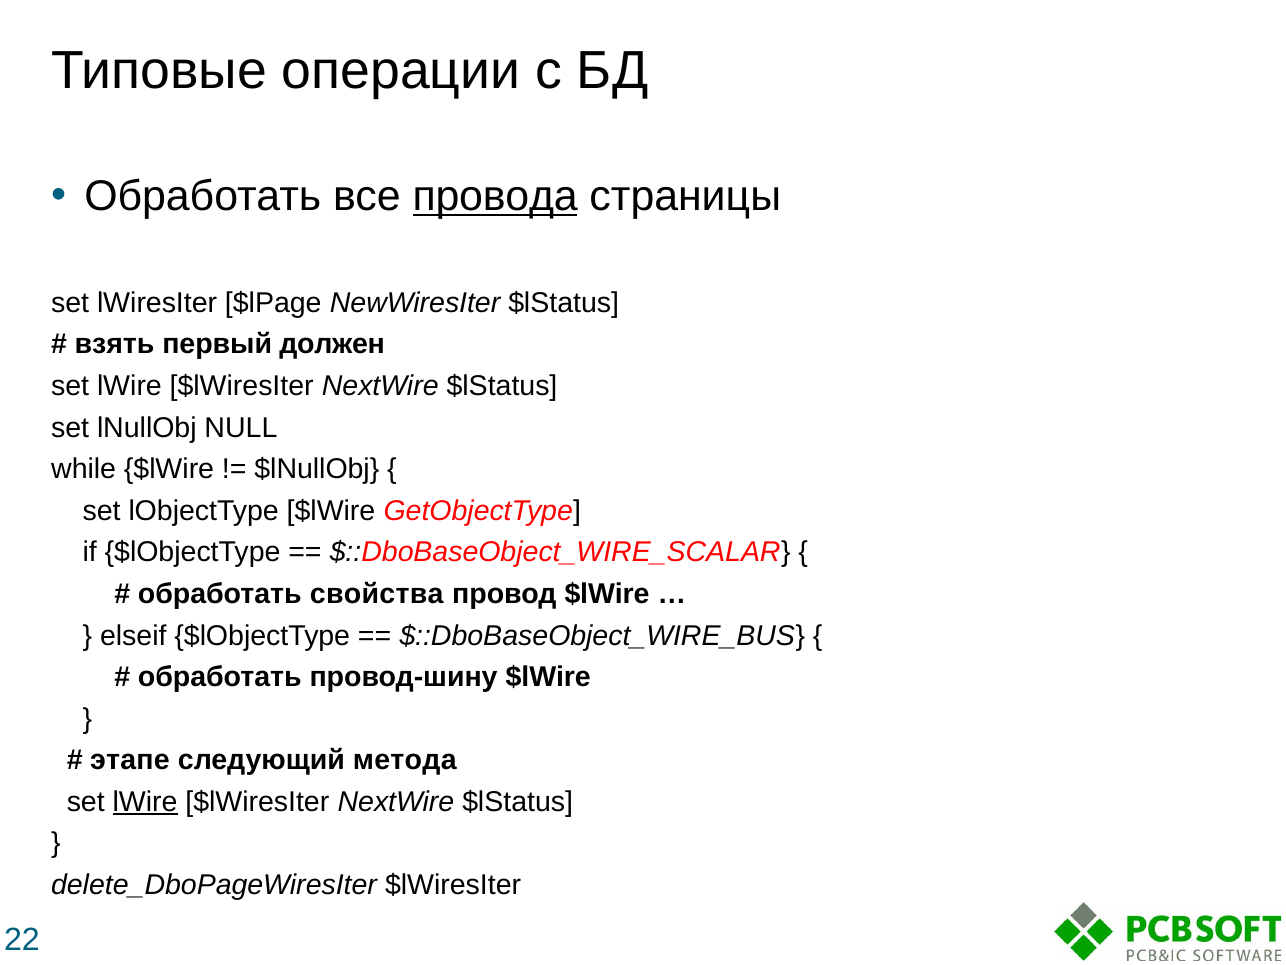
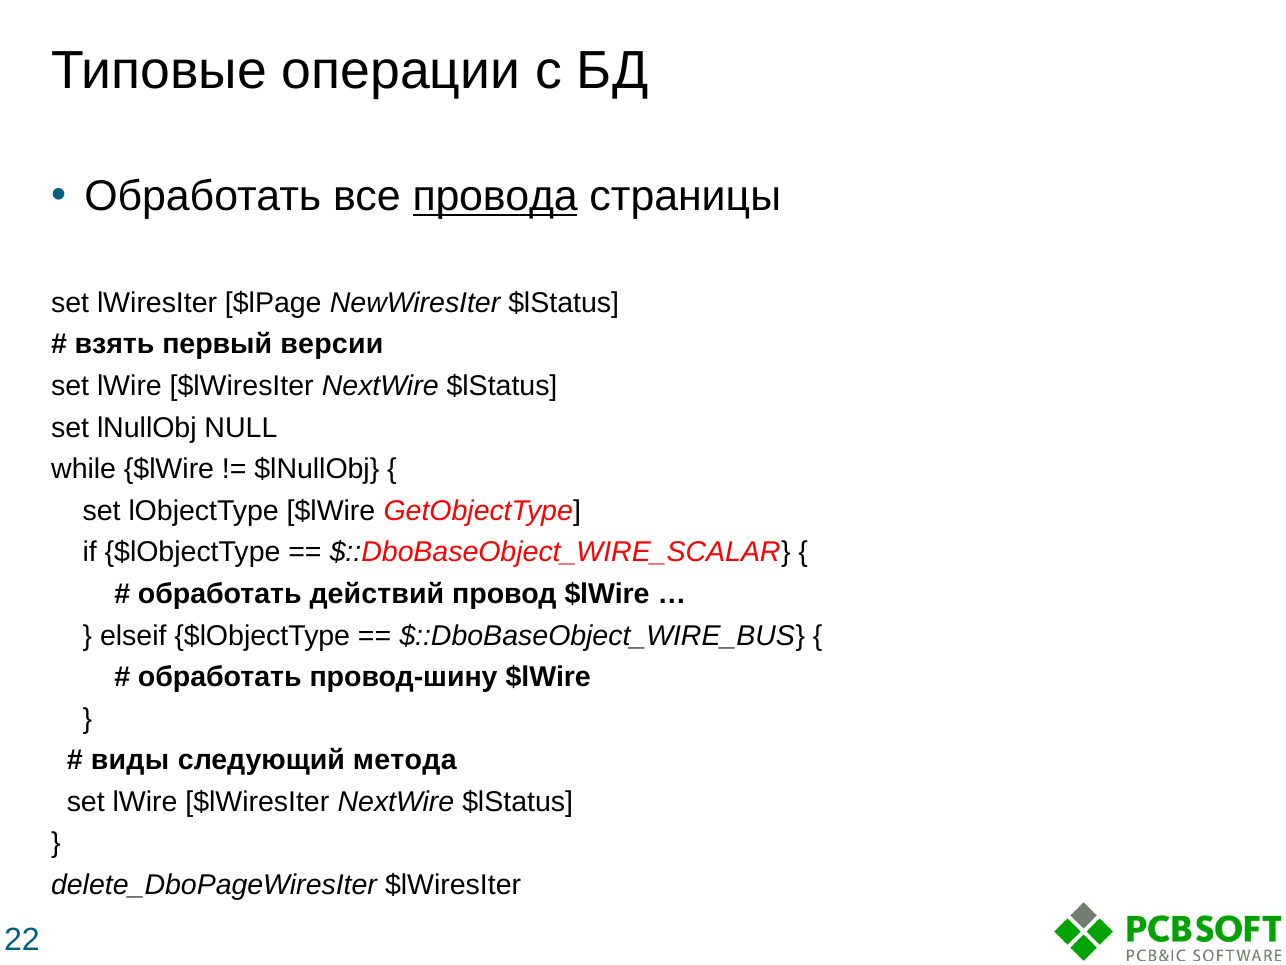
должен: должен -> версии
свойства: свойства -> действий
этапе: этапе -> виды
lWire at (145, 802) underline: present -> none
